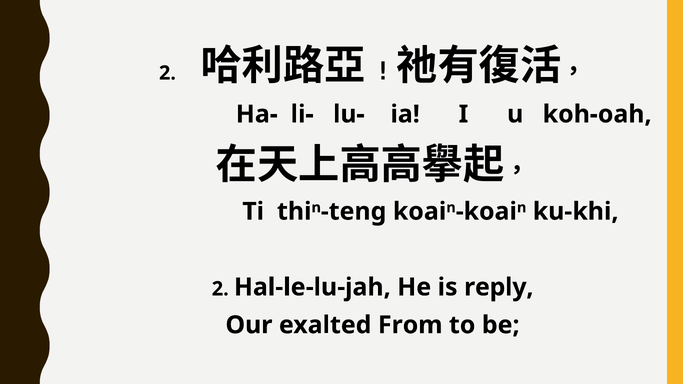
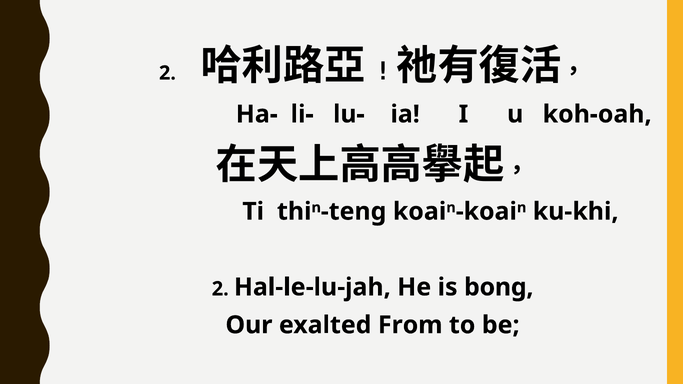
reply: reply -> bong
